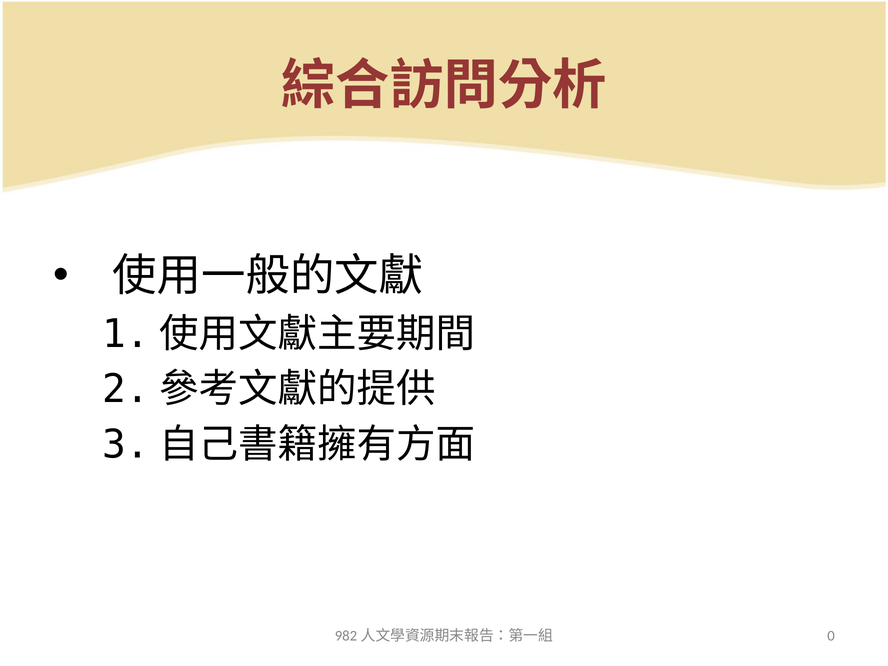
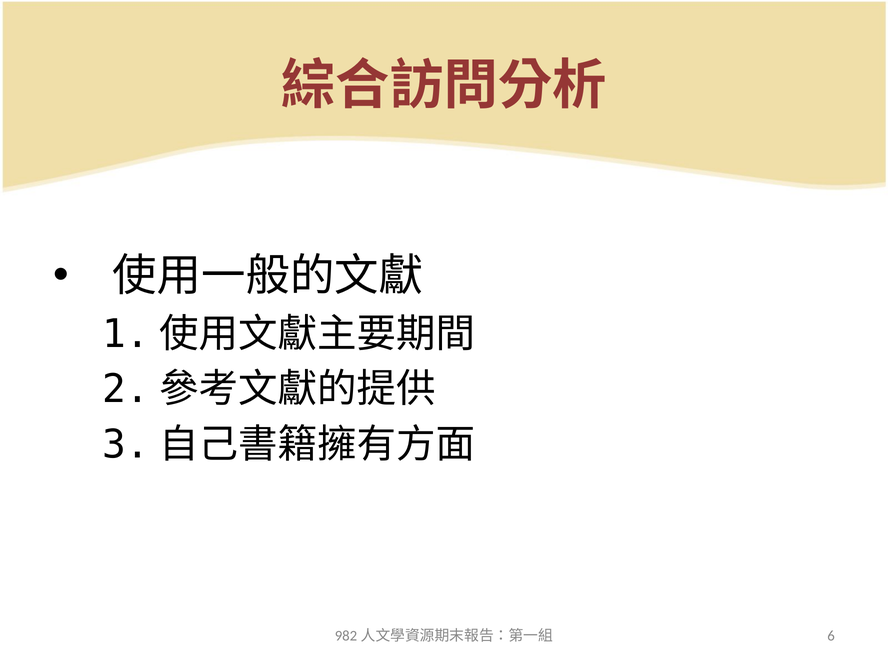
0: 0 -> 6
